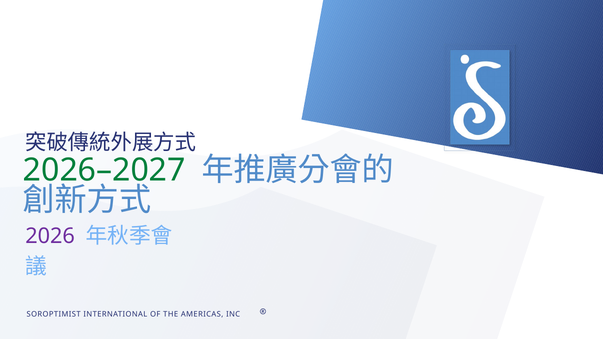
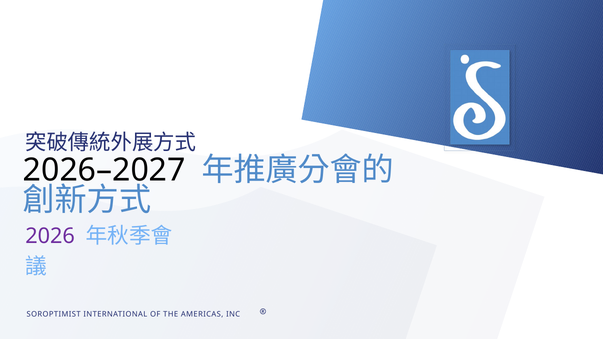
2026–2027 colour: green -> black
